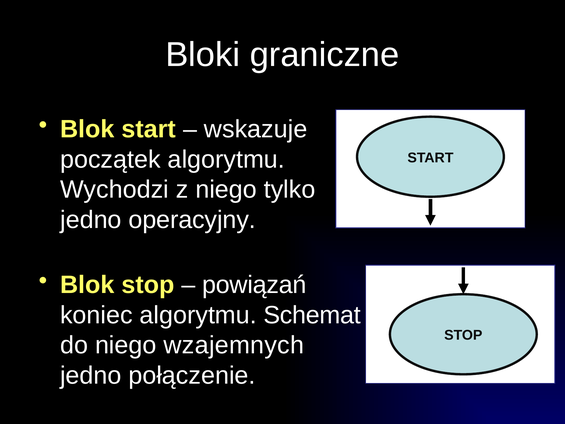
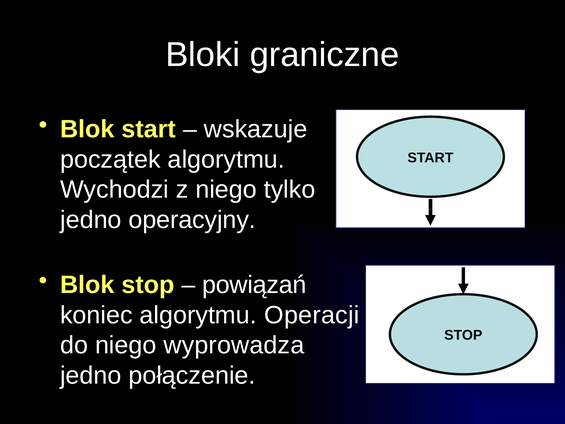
Schemat: Schemat -> Operacji
wzajemnych: wzajemnych -> wyprowadza
